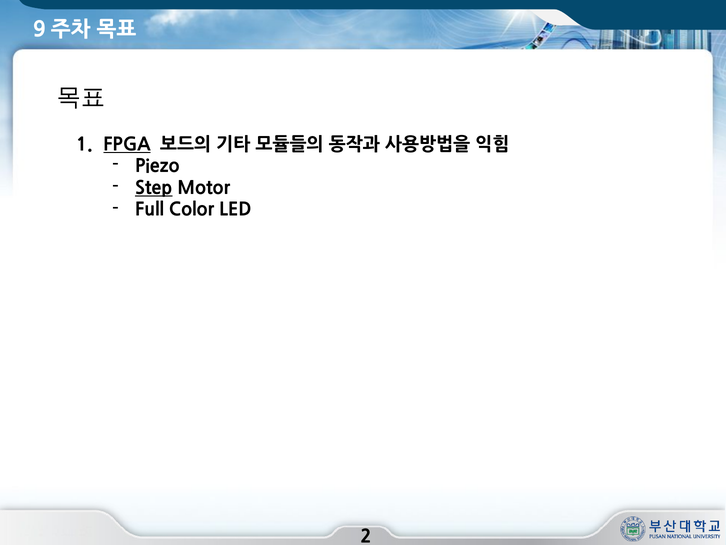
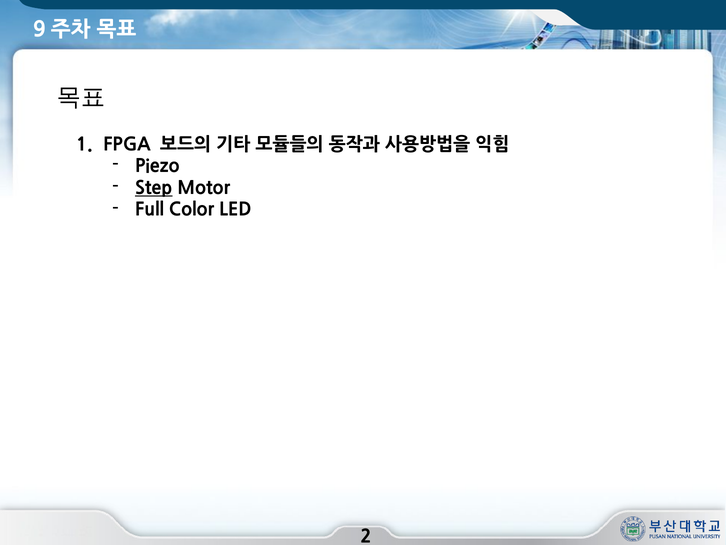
FPGA underline: present -> none
